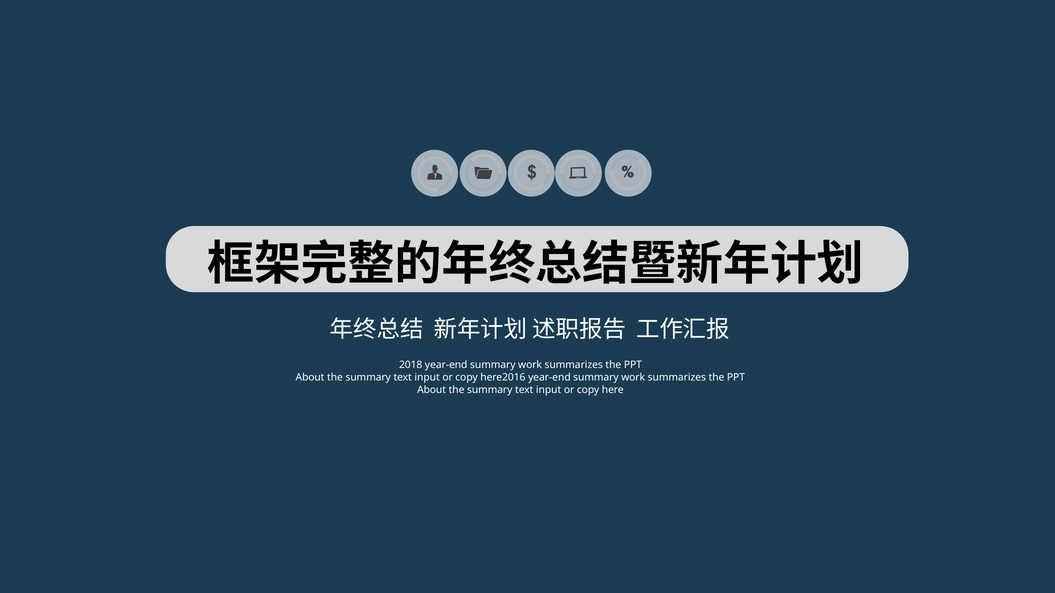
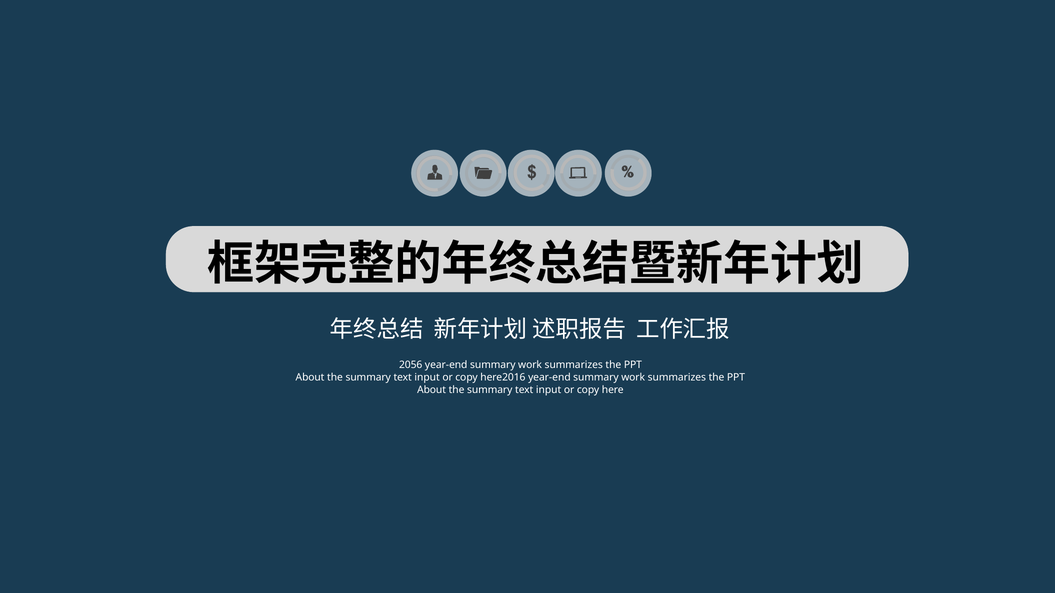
2018: 2018 -> 2056
